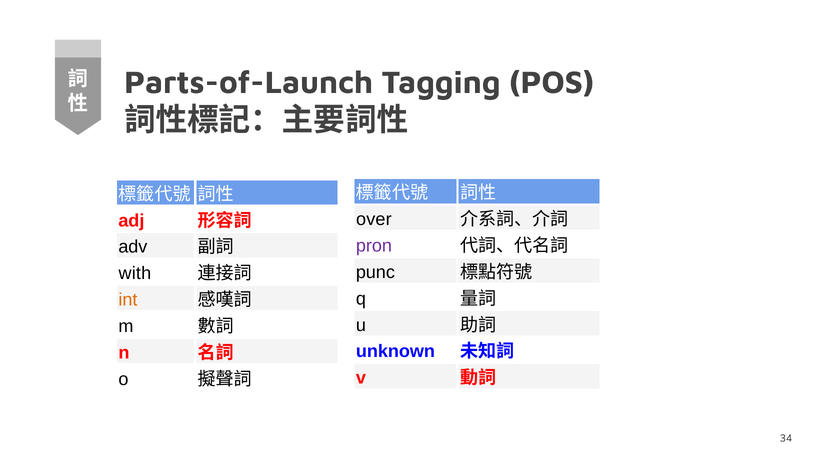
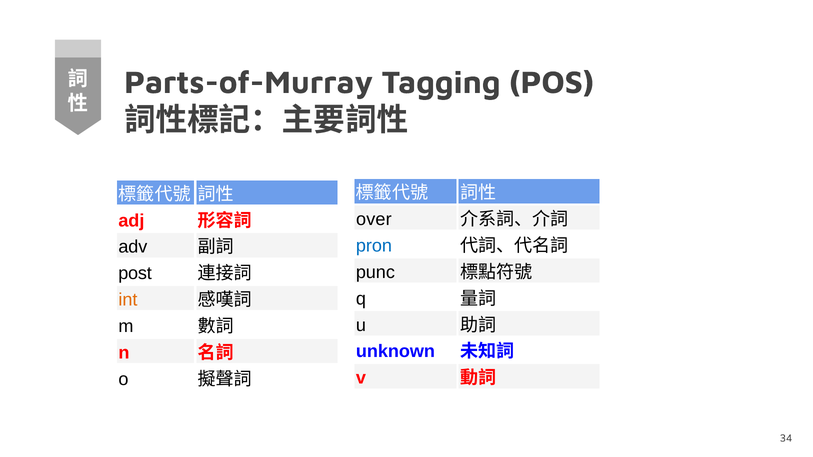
Parts-of-Launch: Parts-of-Launch -> Parts-of-Murray
pron colour: purple -> blue
with: with -> post
